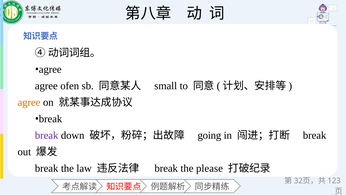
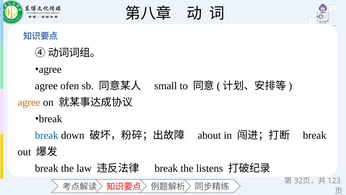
break at (47, 135) colour: purple -> blue
going: going -> about
please: please -> listens
